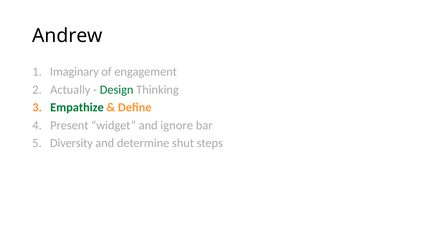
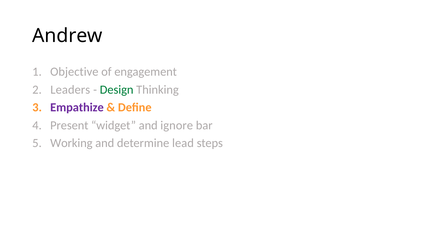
Imaginary: Imaginary -> Objective
Actually: Actually -> Leaders
Empathize colour: green -> purple
Diversity: Diversity -> Working
shut: shut -> lead
